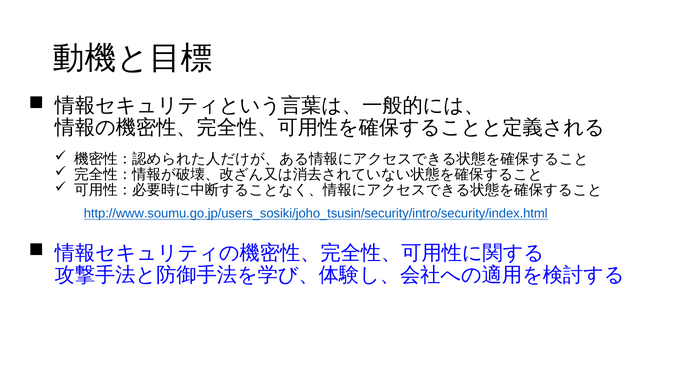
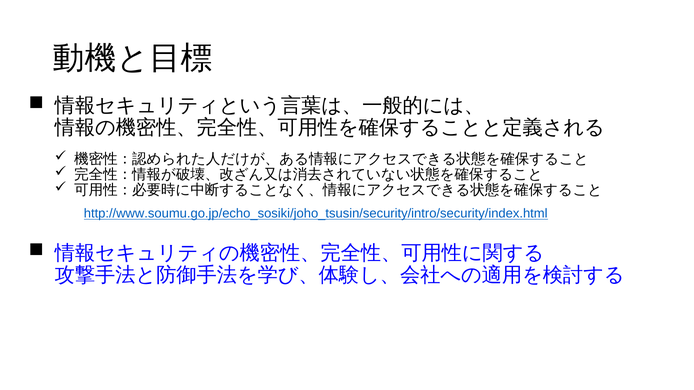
http://www.soumu.go.jp/users_sosiki/joho_tsusin/security/intro/security/index.html: http://www.soumu.go.jp/users_sosiki/joho_tsusin/security/intro/security/index.html -> http://www.soumu.go.jp/echo_sosiki/joho_tsusin/security/intro/security/index.html
